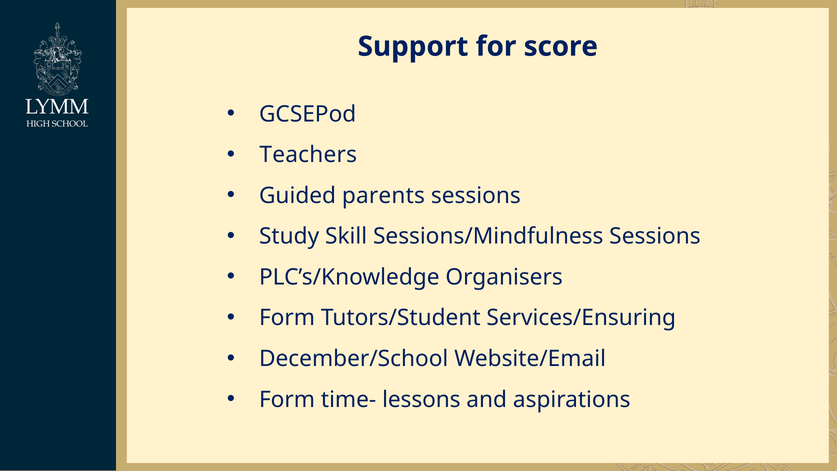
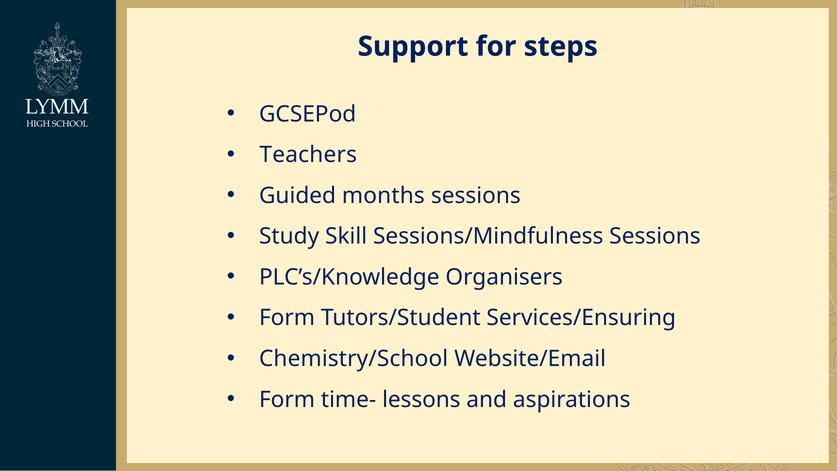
score: score -> steps
parents: parents -> months
December/School: December/School -> Chemistry/School
